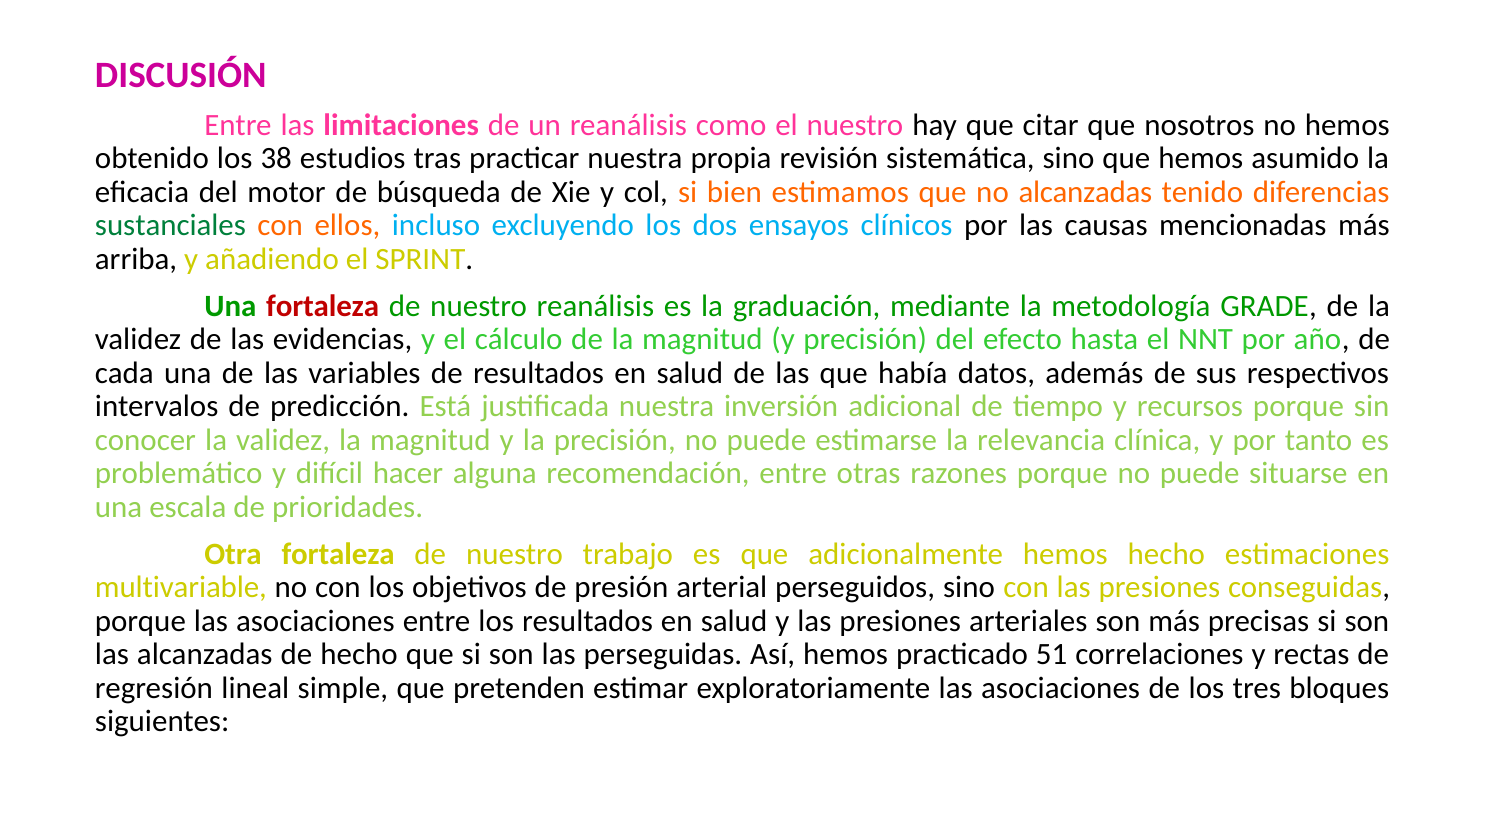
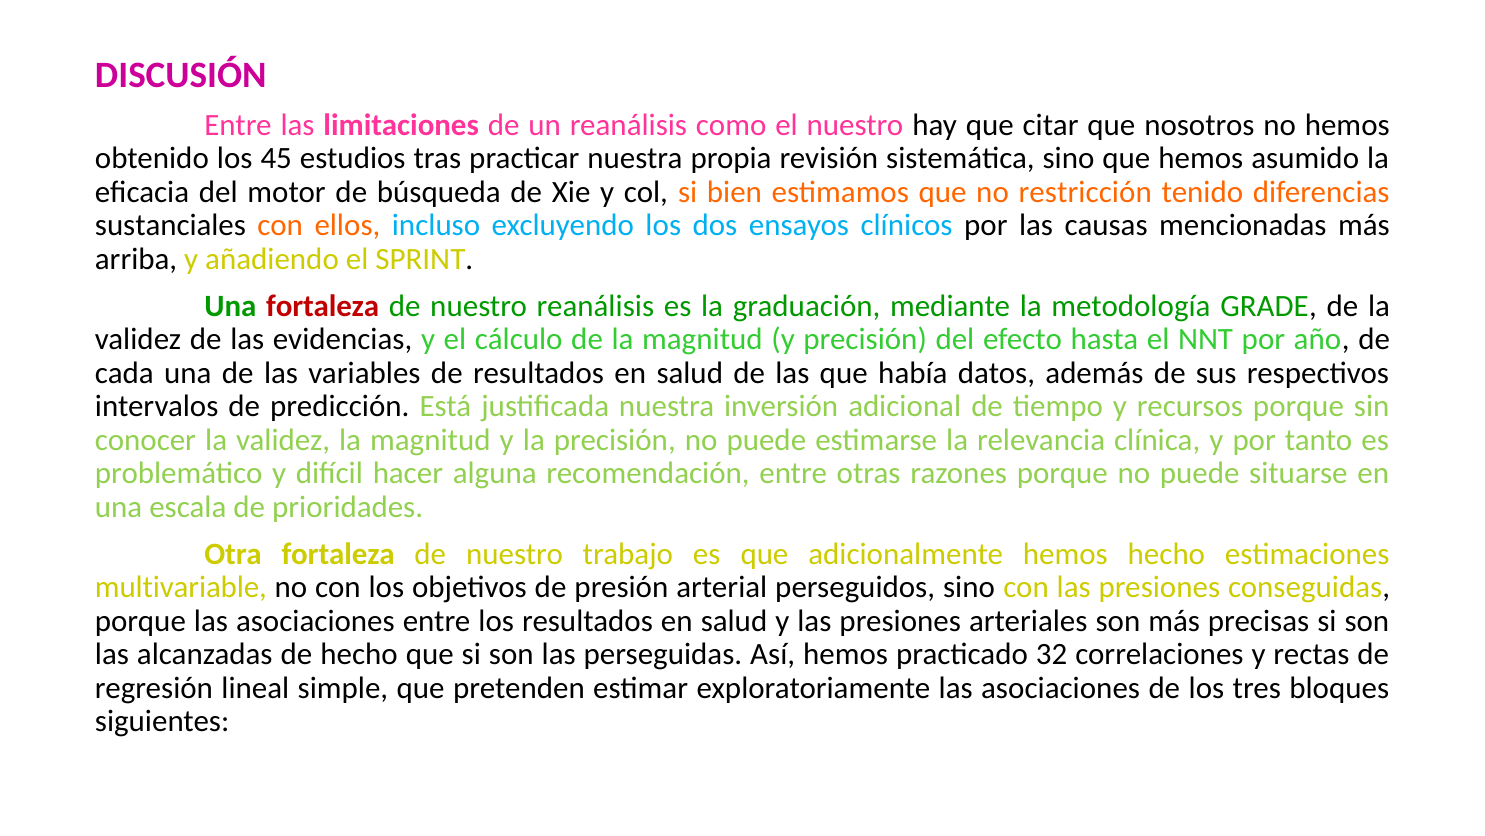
38: 38 -> 45
no alcanzadas: alcanzadas -> restricción
sustanciales colour: green -> black
51: 51 -> 32
